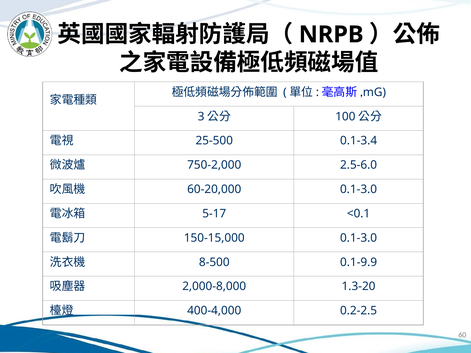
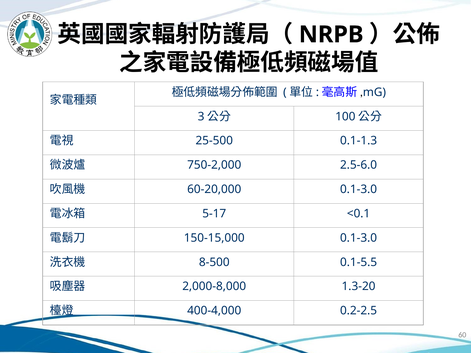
0.1-3.4: 0.1-3.4 -> 0.1-1.3
0.1-9.9: 0.1-9.9 -> 0.1-5.5
